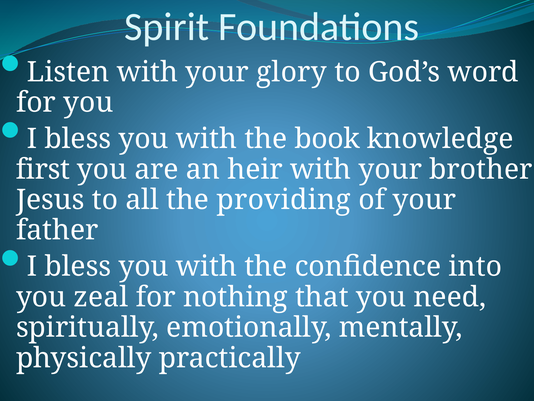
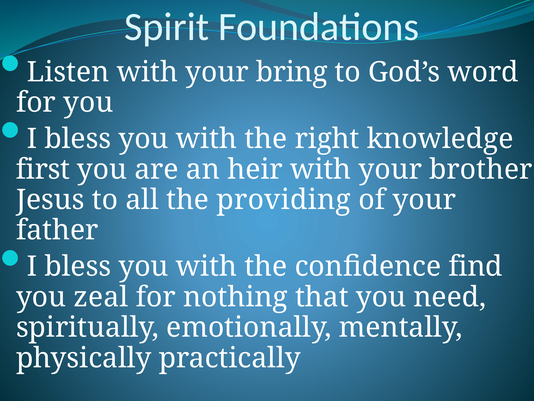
glory: glory -> bring
book: book -> right
into: into -> find
